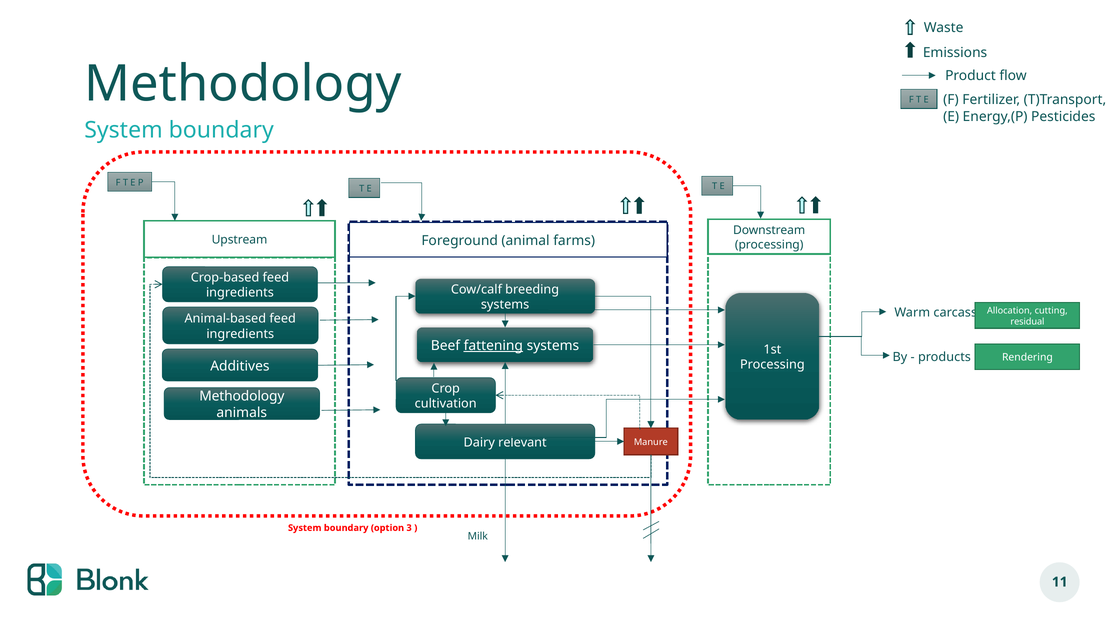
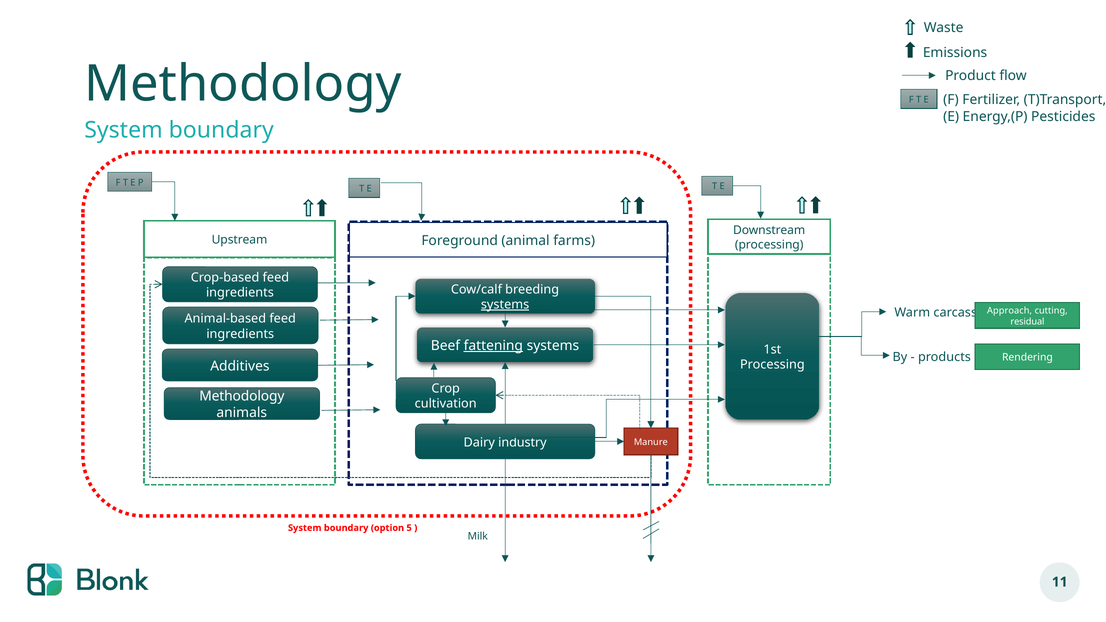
systems at (505, 305) underline: none -> present
Allocation: Allocation -> Approach
relevant: relevant -> industry
3: 3 -> 5
